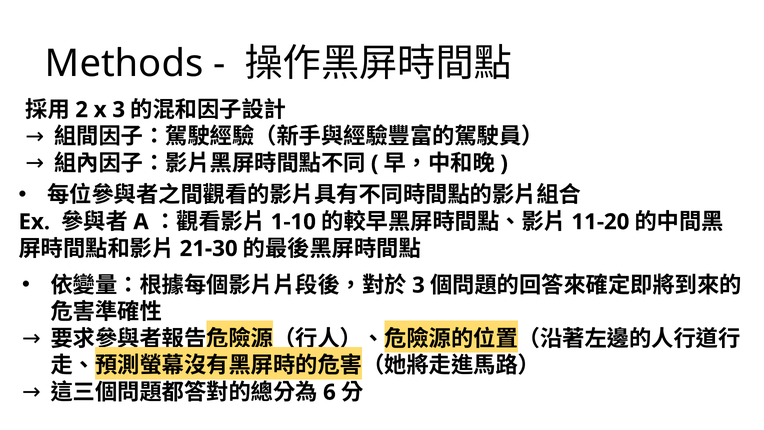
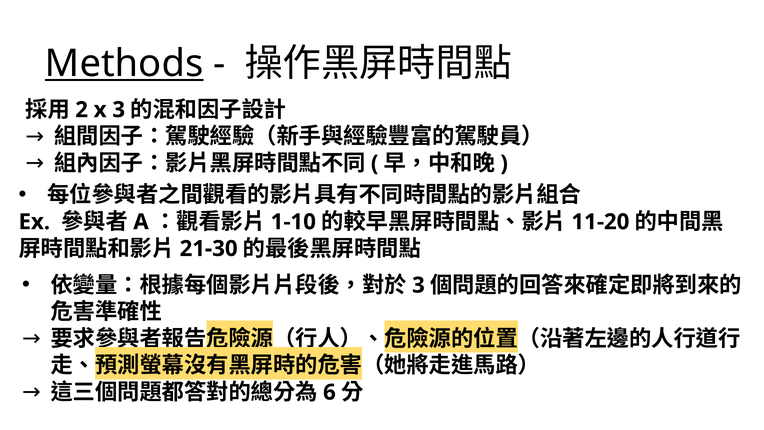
Methods underline: none -> present
